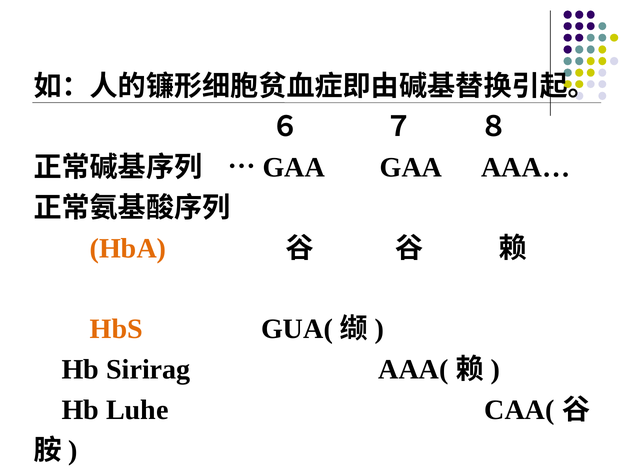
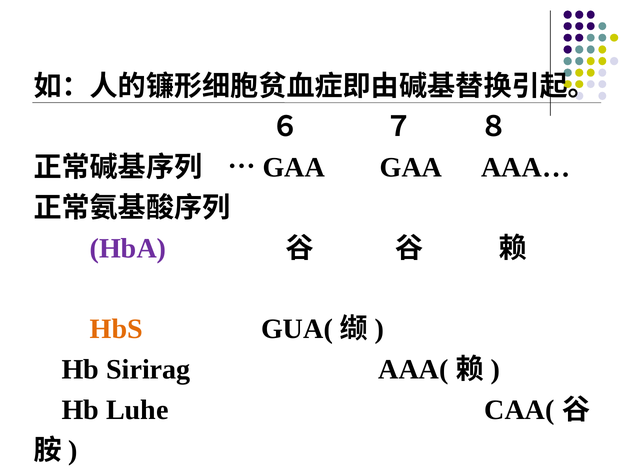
HbA colour: orange -> purple
